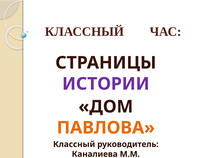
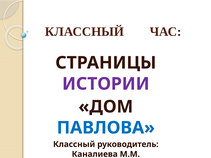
ПАВЛОВА colour: orange -> blue
